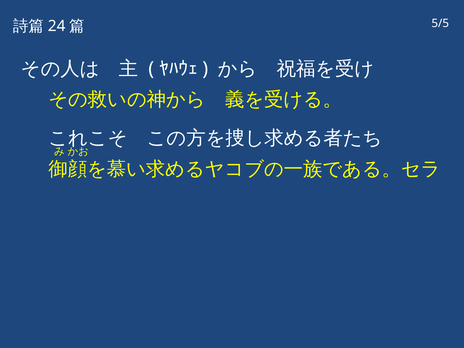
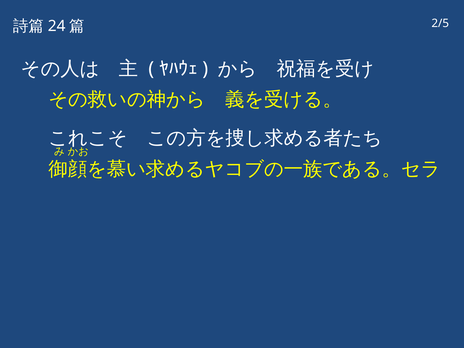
5/5: 5/5 -> 2/5
